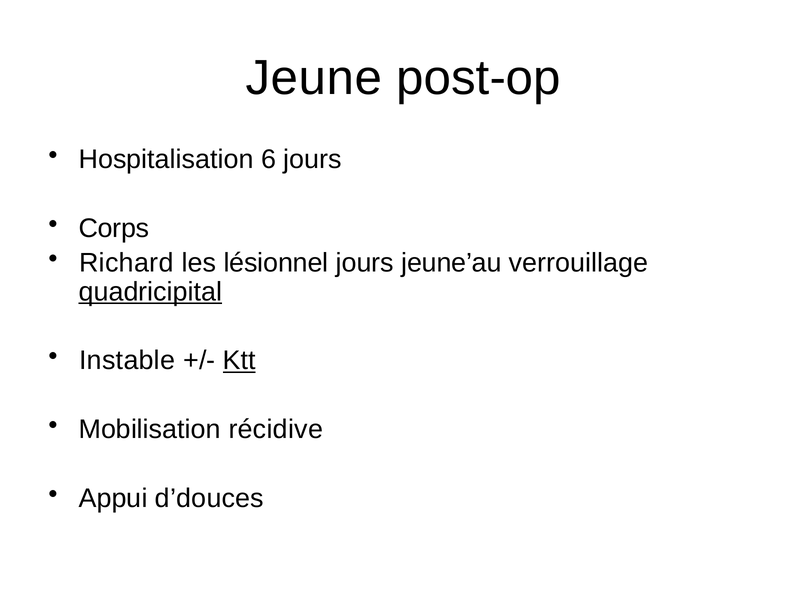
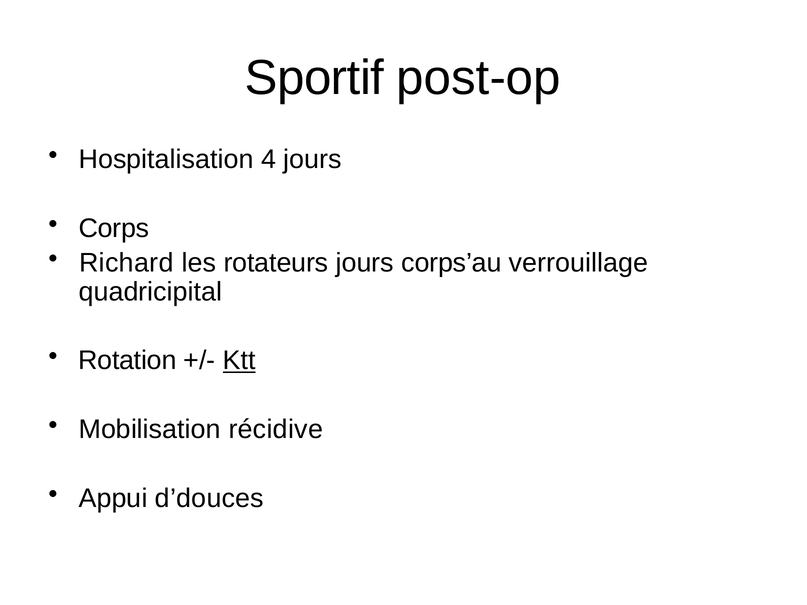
Jeune: Jeune -> Sportif
6: 6 -> 4
lésionnel: lésionnel -> rotateurs
jeune’au: jeune’au -> corps’au
quadricipital underline: present -> none
Instable: Instable -> Rotation
